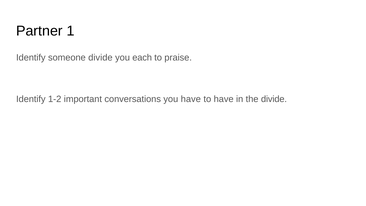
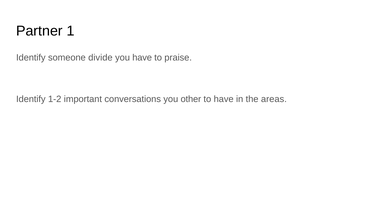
you each: each -> have
you have: have -> other
the divide: divide -> areas
